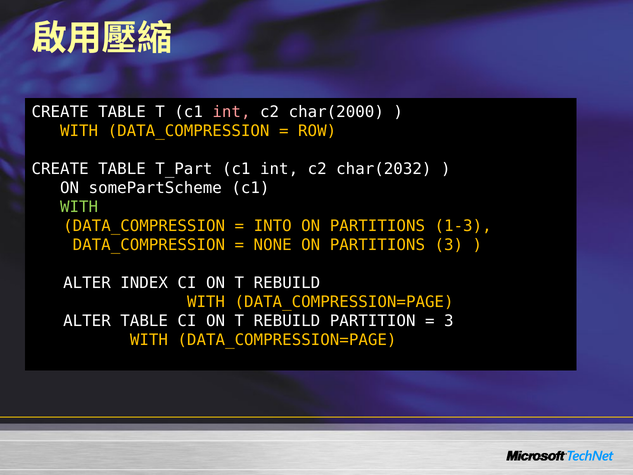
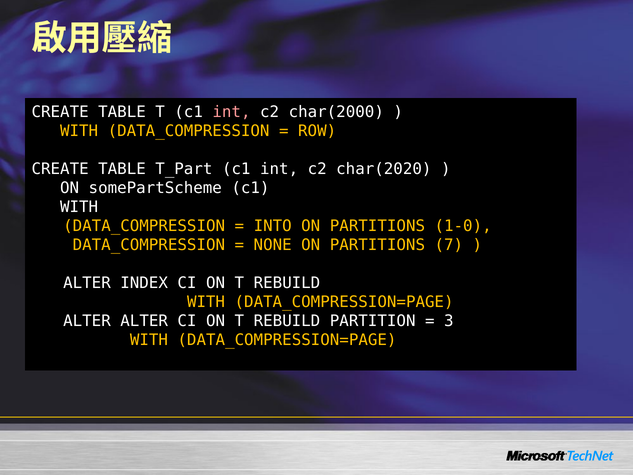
char(2032: char(2032 -> char(2020
WITH at (79, 207) colour: light green -> white
1-3: 1-3 -> 1-0
PARTITIONS 3: 3 -> 7
ALTER TABLE: TABLE -> ALTER
